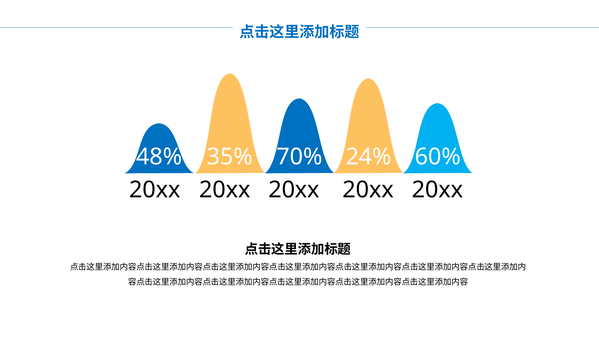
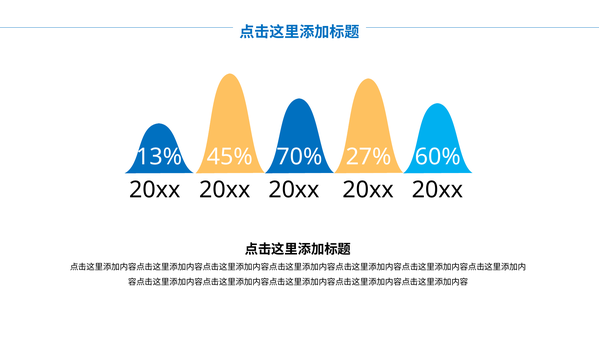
48%: 48% -> 13%
35%: 35% -> 45%
24%: 24% -> 27%
